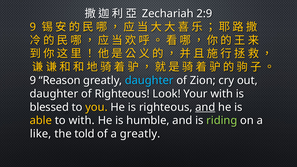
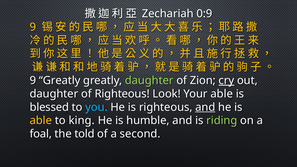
2:9: 2:9 -> 0:9
9 Reason: Reason -> Greatly
daughter at (149, 80) colour: light blue -> light green
cry underline: none -> present
Your with: with -> able
you colour: yellow -> light blue
to with: with -> king
like: like -> foal
a greatly: greatly -> second
